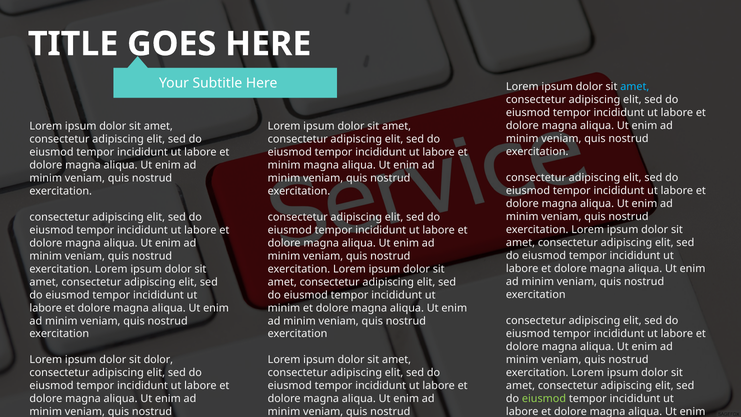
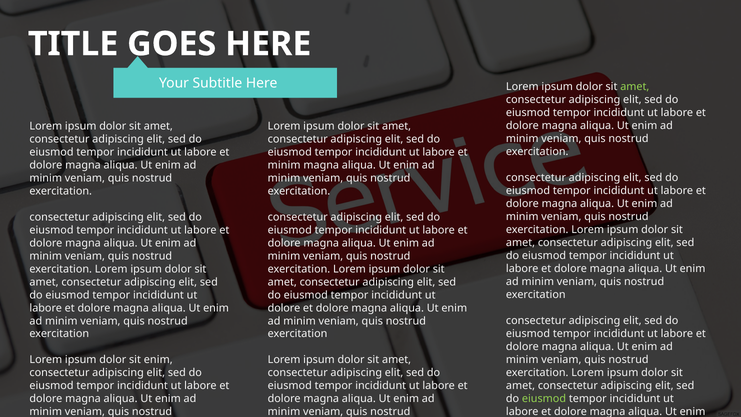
amet at (635, 87) colour: light blue -> light green
minim at (284, 308): minim -> dolore
sit dolor: dolor -> enim
